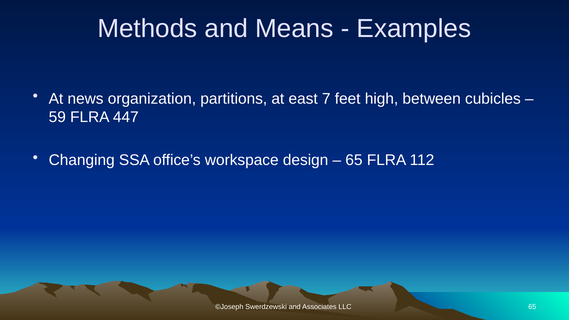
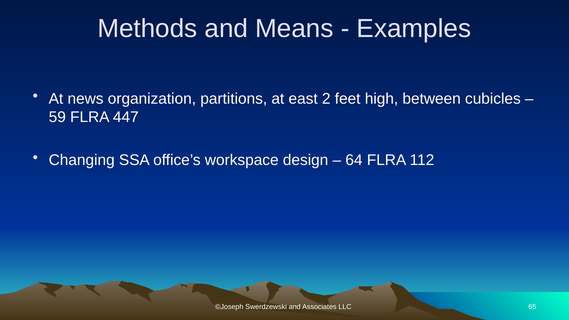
7: 7 -> 2
65 at (354, 160): 65 -> 64
